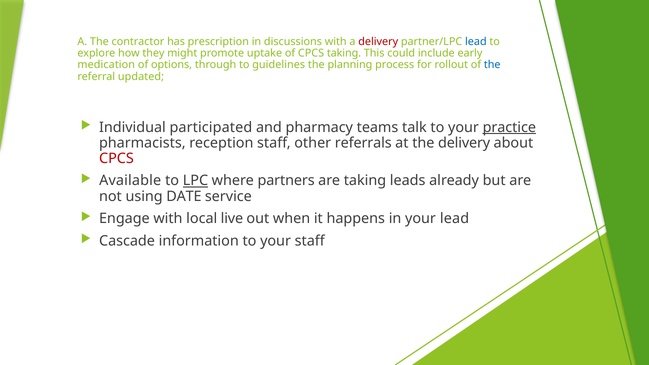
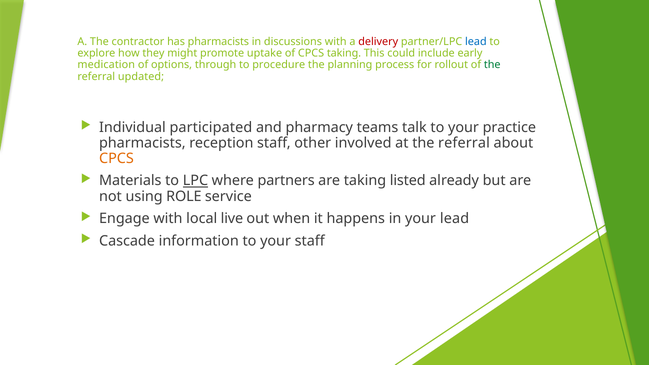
has prescription: prescription -> pharmacists
guidelines: guidelines -> procedure
the at (492, 65) colour: blue -> green
practice underline: present -> none
referrals: referrals -> involved
at the delivery: delivery -> referral
CPCS at (116, 158) colour: red -> orange
Available: Available -> Materials
leads: leads -> listed
DATE: DATE -> ROLE
